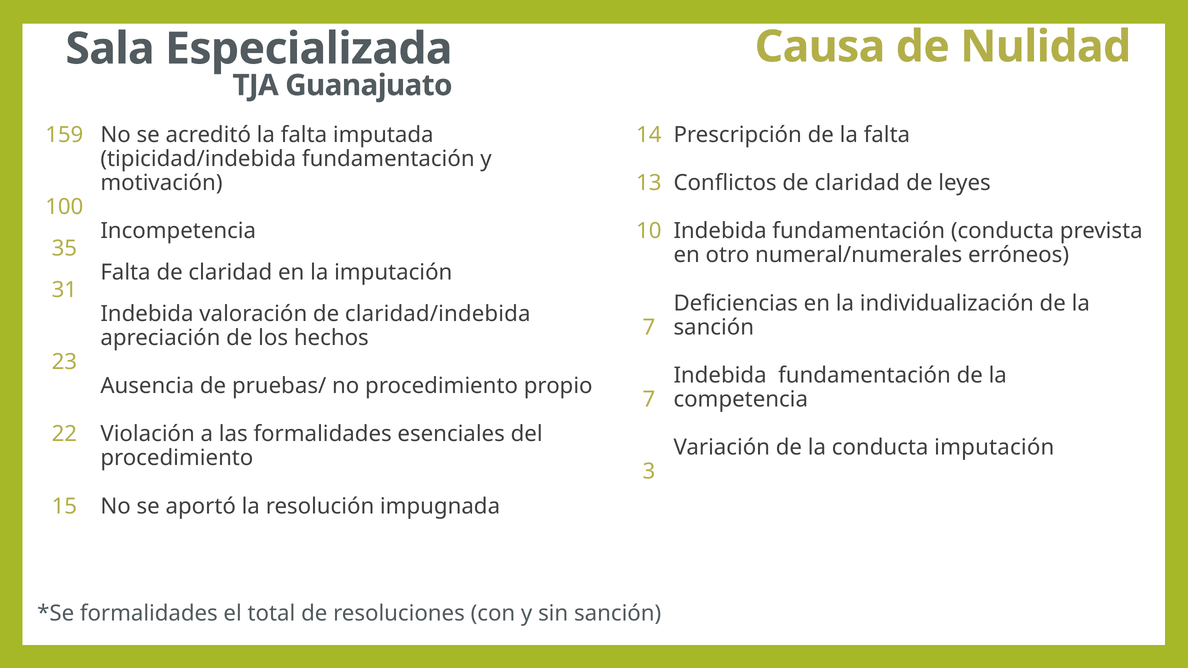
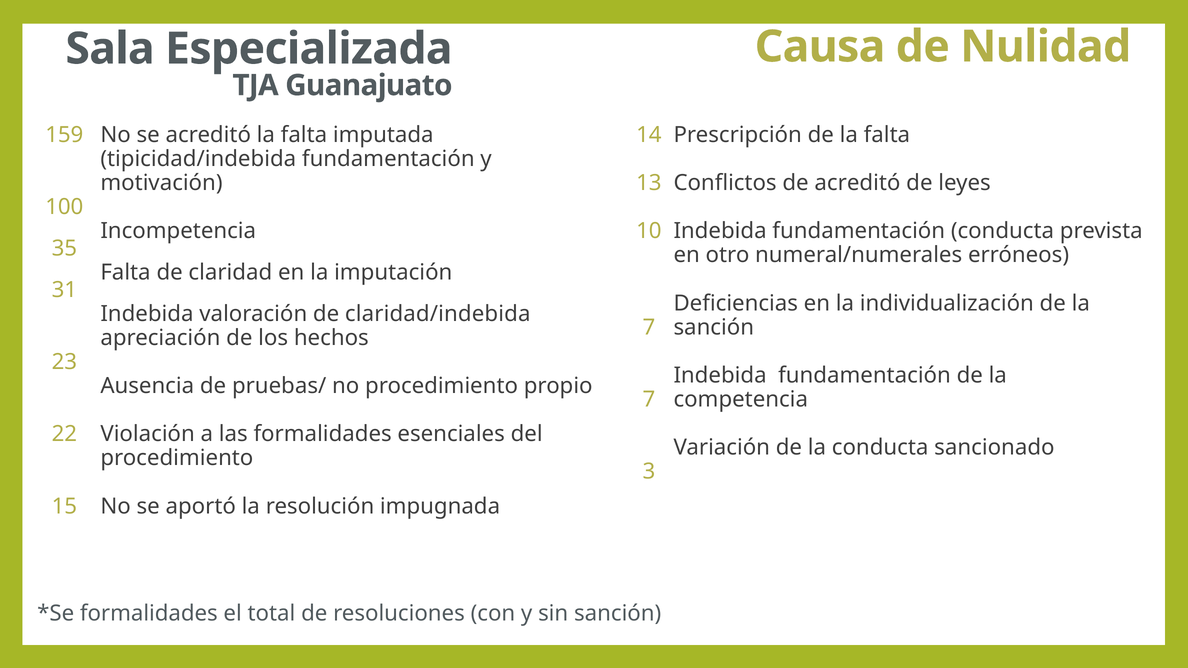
Conflictos de claridad: claridad -> acreditó
conducta imputación: imputación -> sancionado
